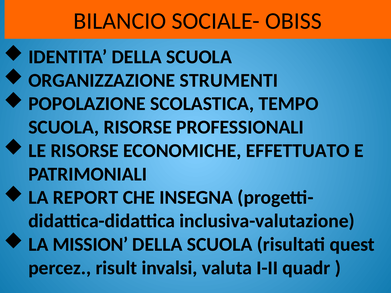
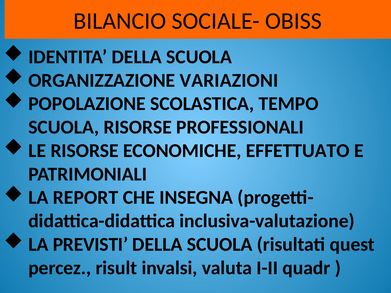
STRUMENTI: STRUMENTI -> VARIAZIONI
MISSION: MISSION -> PREVISTI
